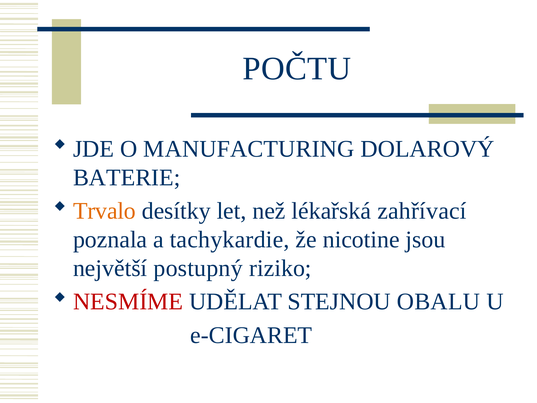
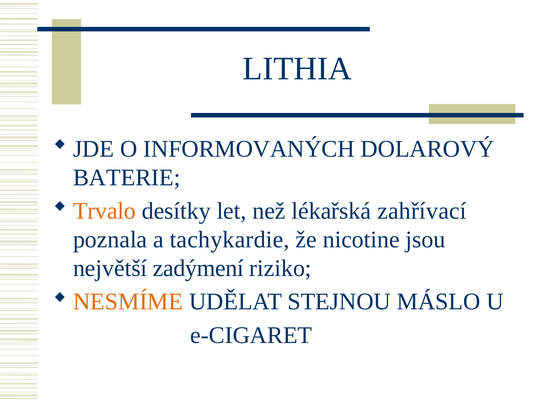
POČTU: POČTU -> LITHIA
MANUFACTURING: MANUFACTURING -> INFORMOVANÝCH
postupný: postupný -> zadýmení
NESMÍME colour: red -> orange
OBALU: OBALU -> MÁSLO
